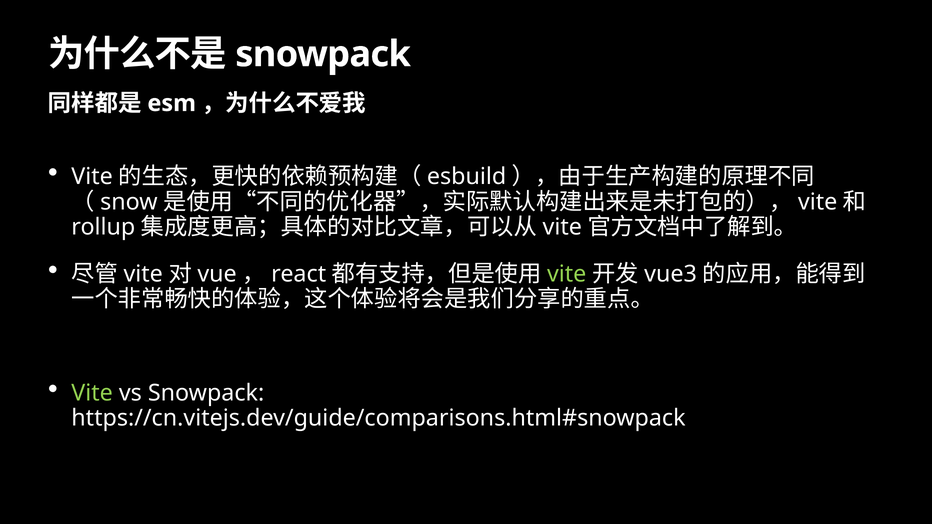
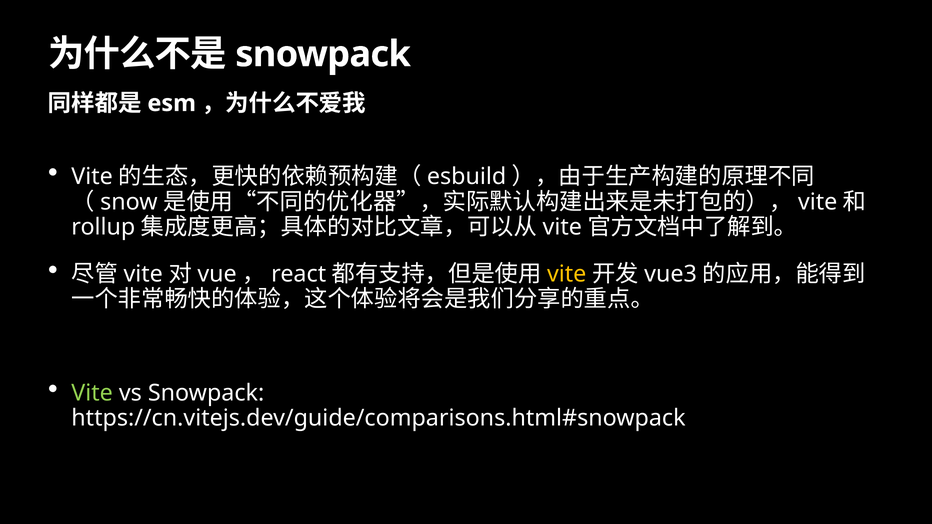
vite at (567, 274) colour: light green -> yellow
